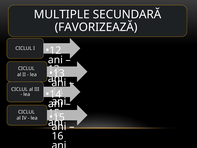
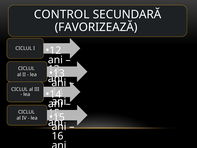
MULTIPLE: MULTIPLE -> CONTROL
